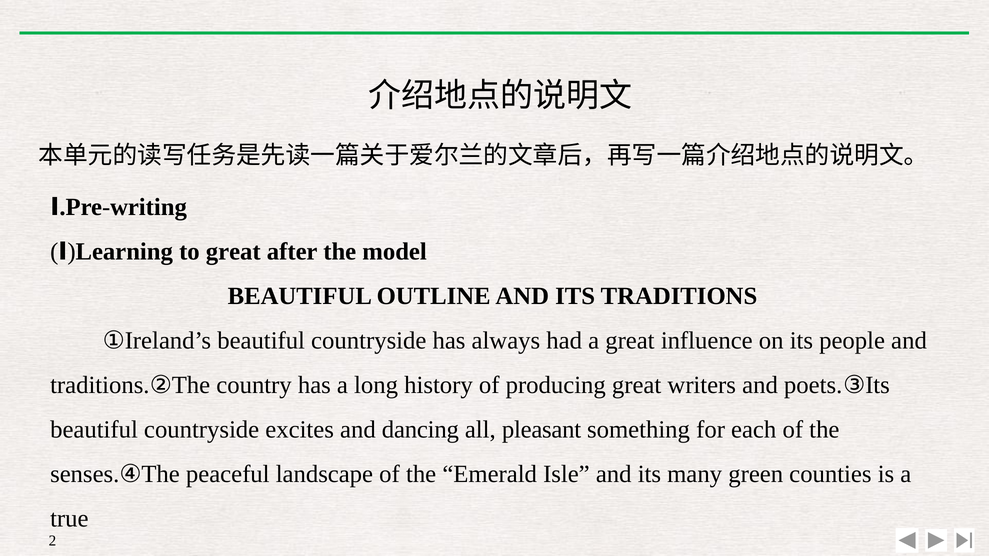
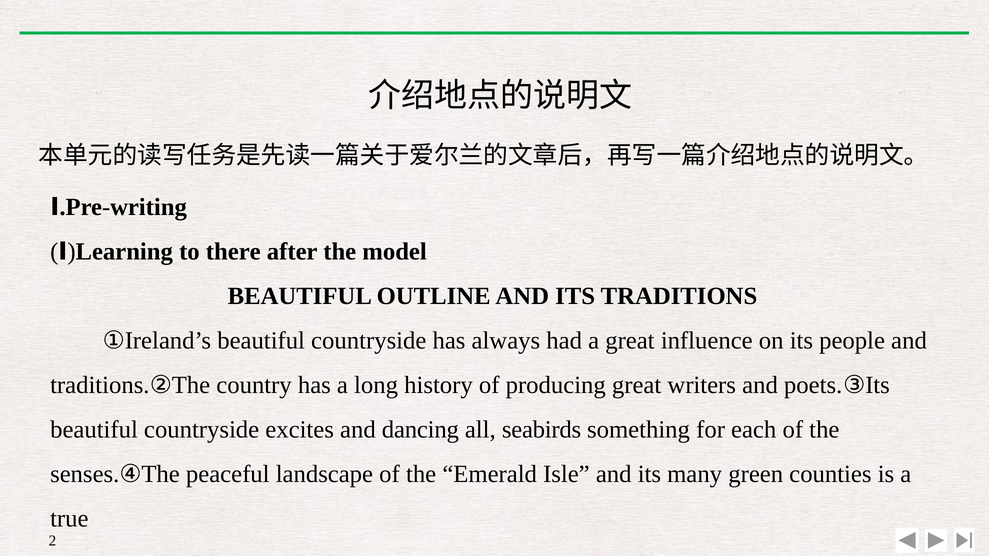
to great: great -> there
pleasant: pleasant -> seabirds
